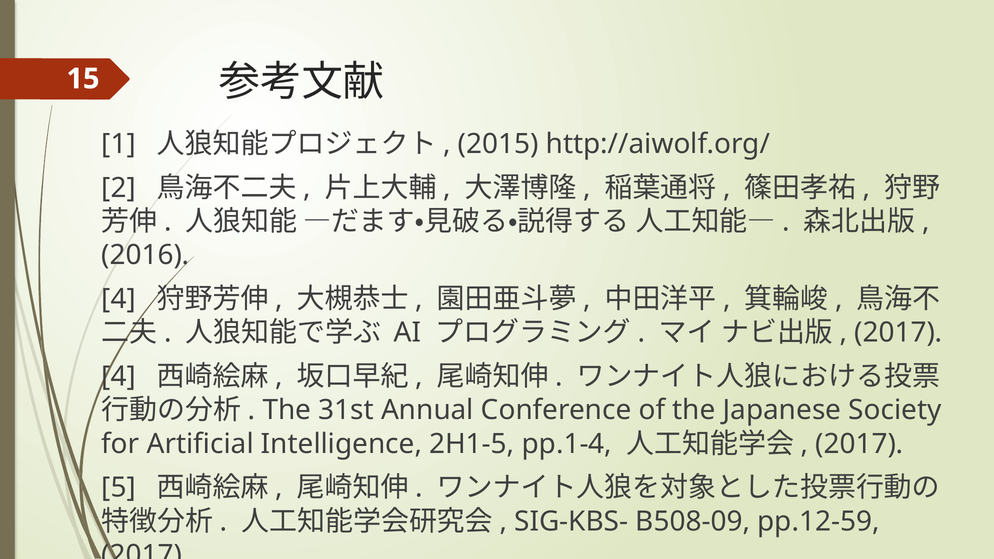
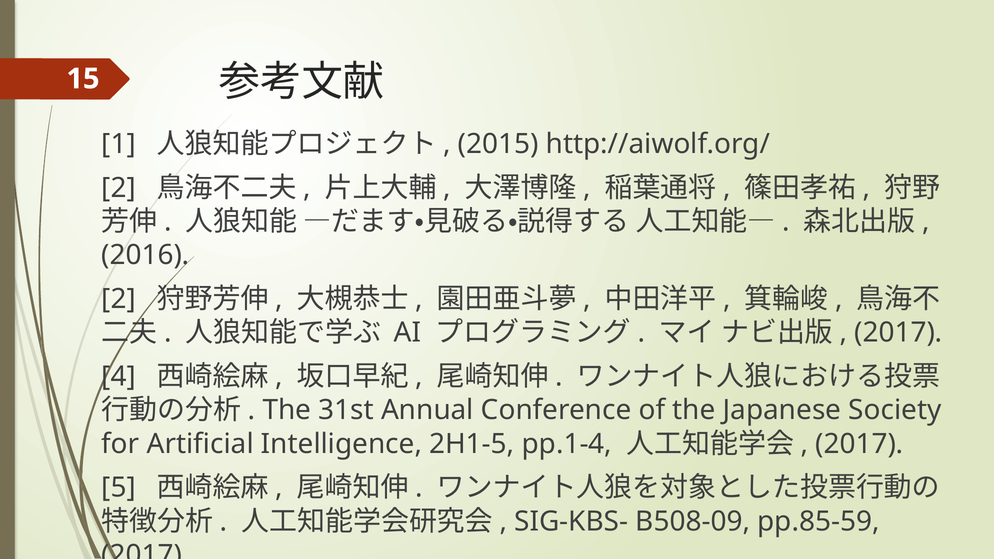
4 at (119, 299): 4 -> 2
pp.12-59: pp.12-59 -> pp.85-59
